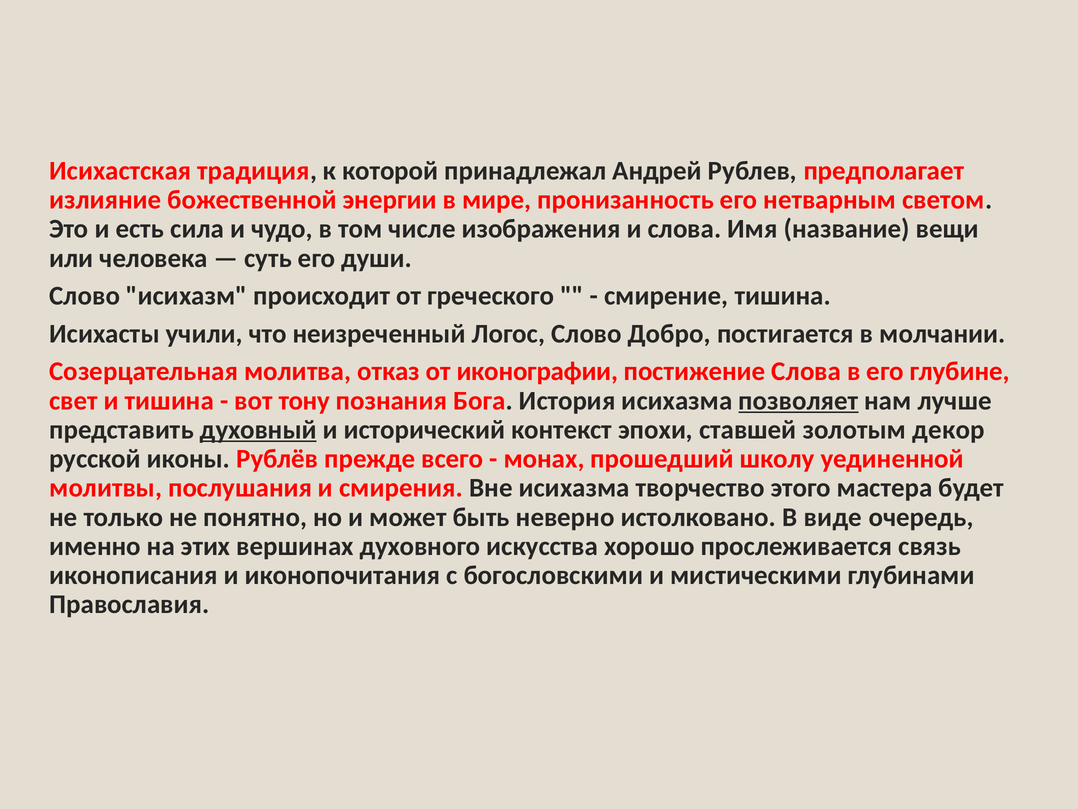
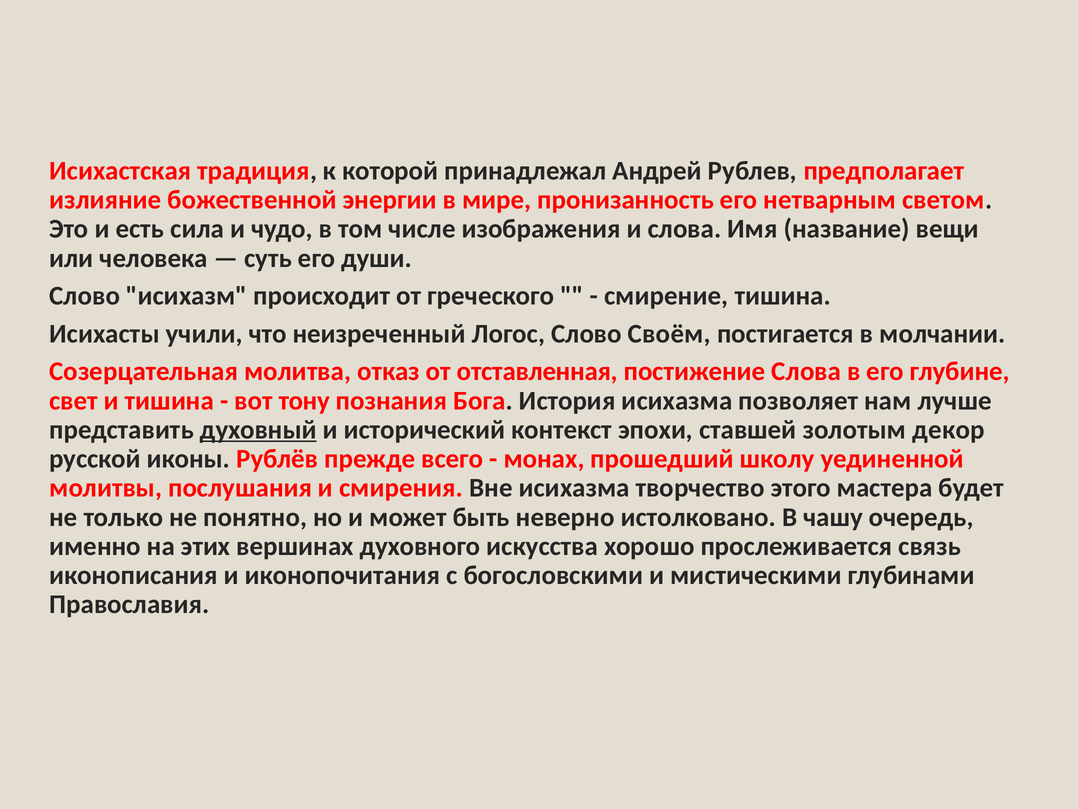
Добро: Добро -> Своём
иконографии: иконографии -> отставленная
позволяет underline: present -> none
виде: виде -> чашу
